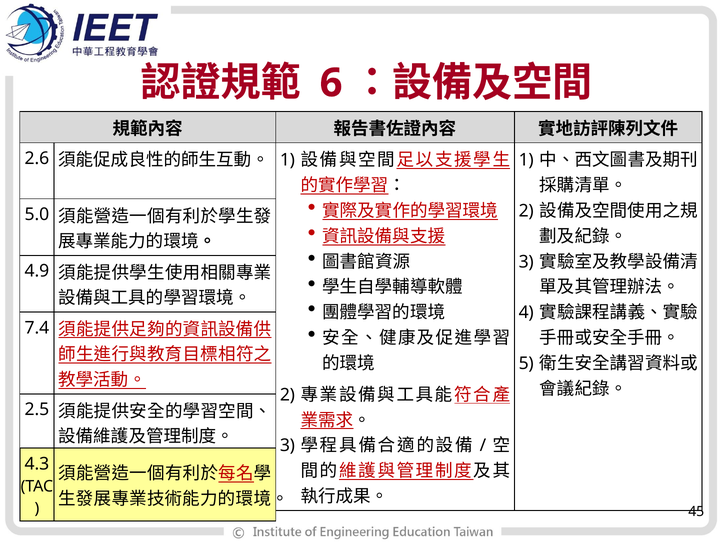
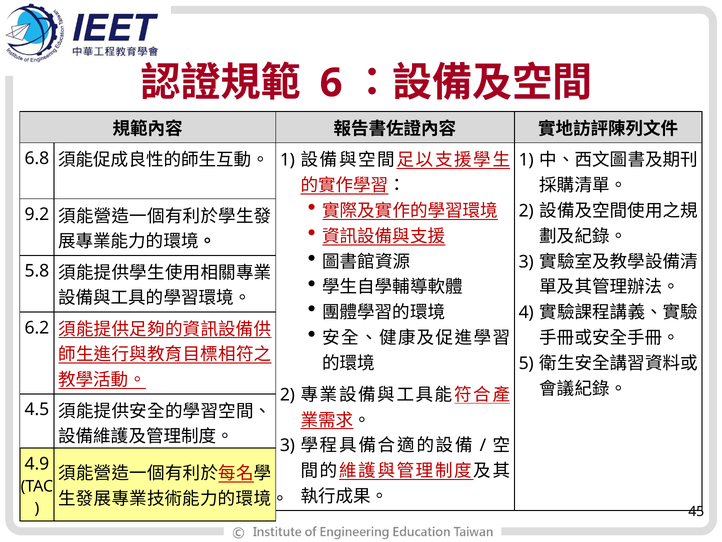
2.6: 2.6 -> 6.8
5.0: 5.0 -> 9.2
4.9: 4.9 -> 5.8
7.4: 7.4 -> 6.2
2.5: 2.5 -> 4.5
4.3: 4.3 -> 4.9
